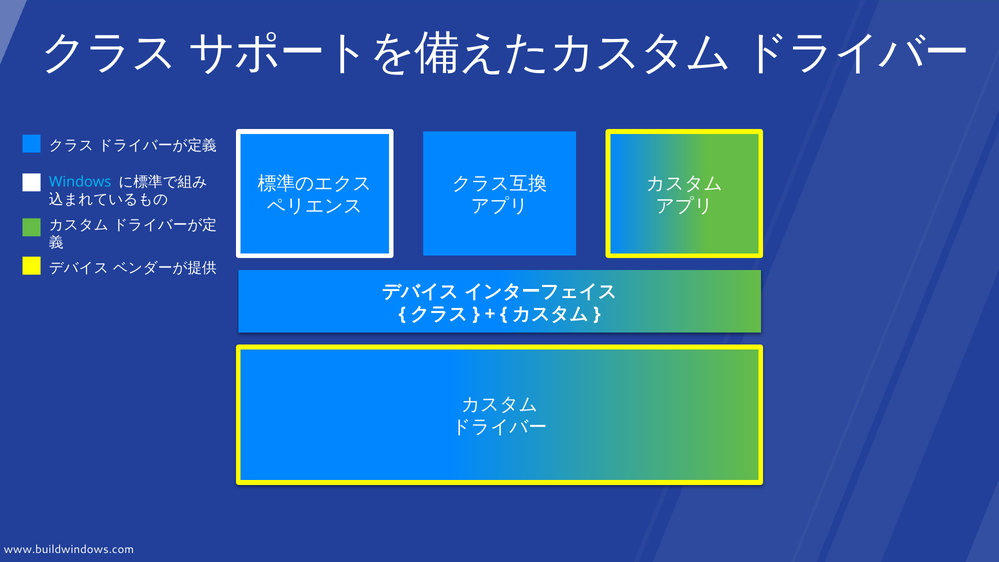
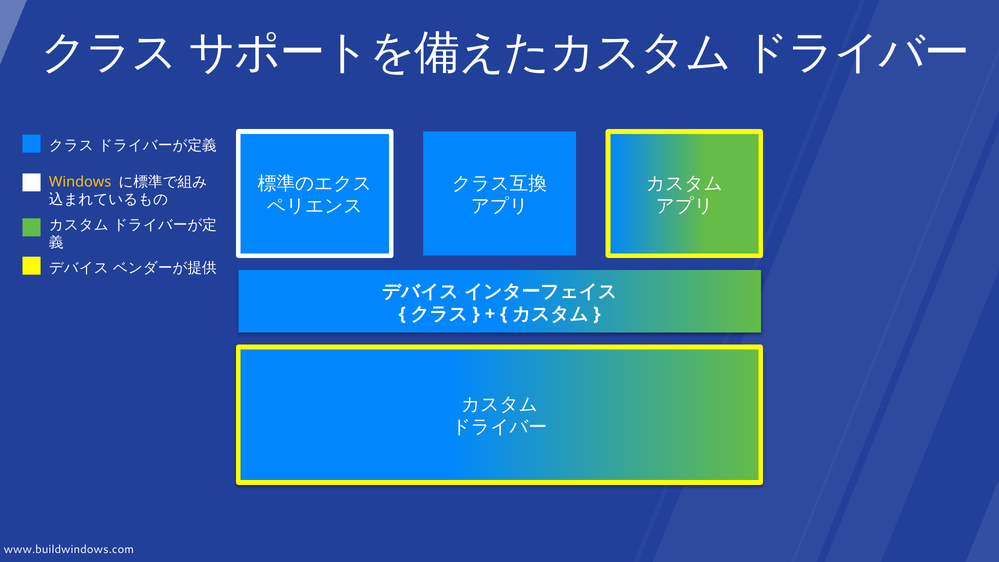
Windows colour: light blue -> yellow
